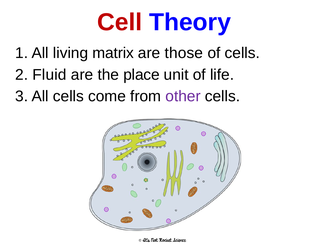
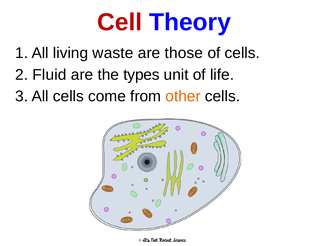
matrix: matrix -> waste
place: place -> types
other colour: purple -> orange
